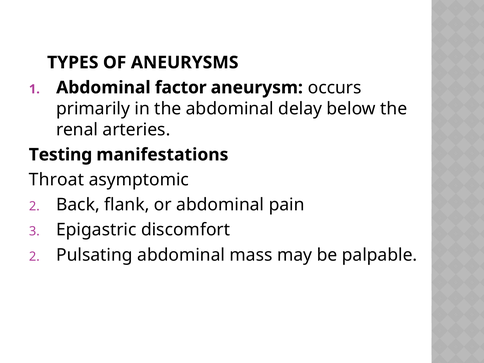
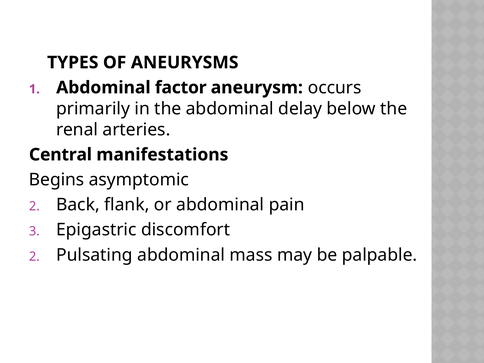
Testing: Testing -> Central
Throat: Throat -> Begins
